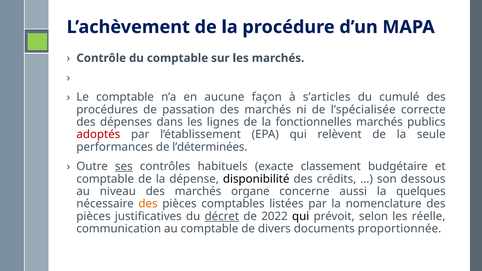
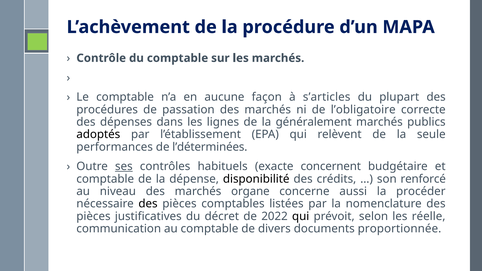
cumulé: cumulé -> plupart
l’spécialisée: l’spécialisée -> l’obligatoire
fonctionnelles: fonctionnelles -> généralement
adoptés colour: red -> black
classement: classement -> concernent
dessous: dessous -> renforcé
quelques: quelques -> procéder
des at (148, 204) colour: orange -> black
décret underline: present -> none
